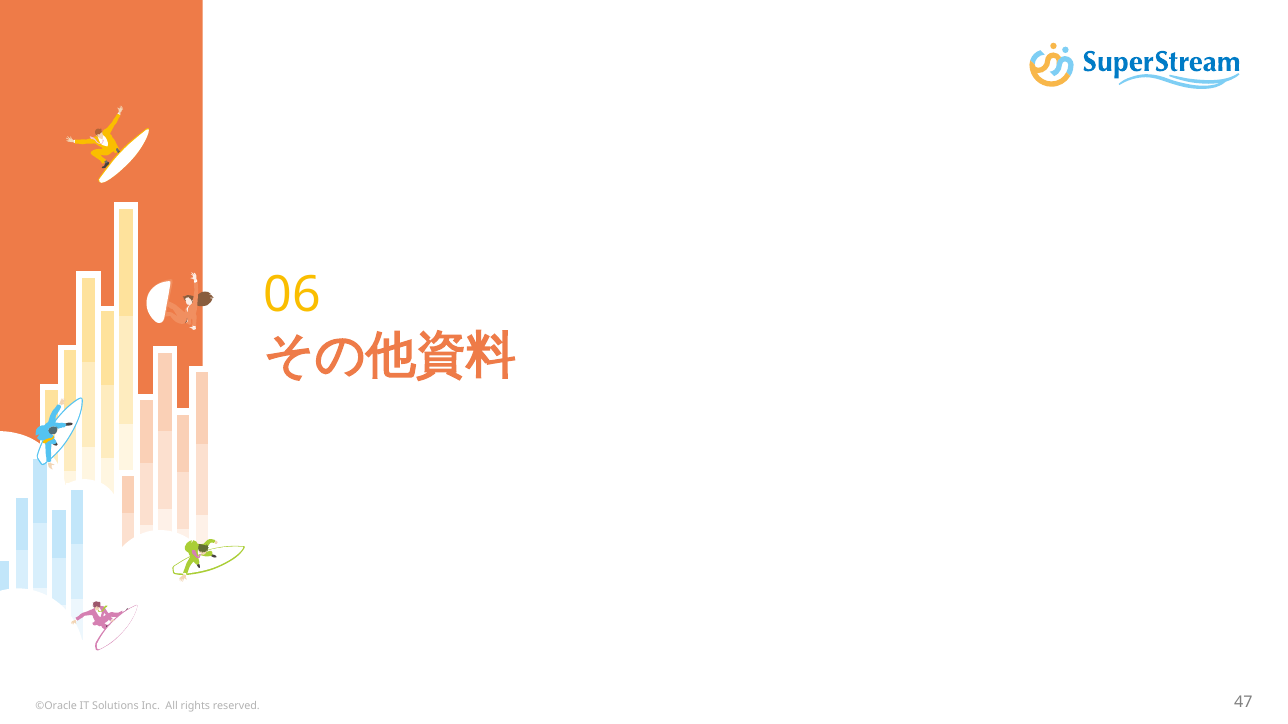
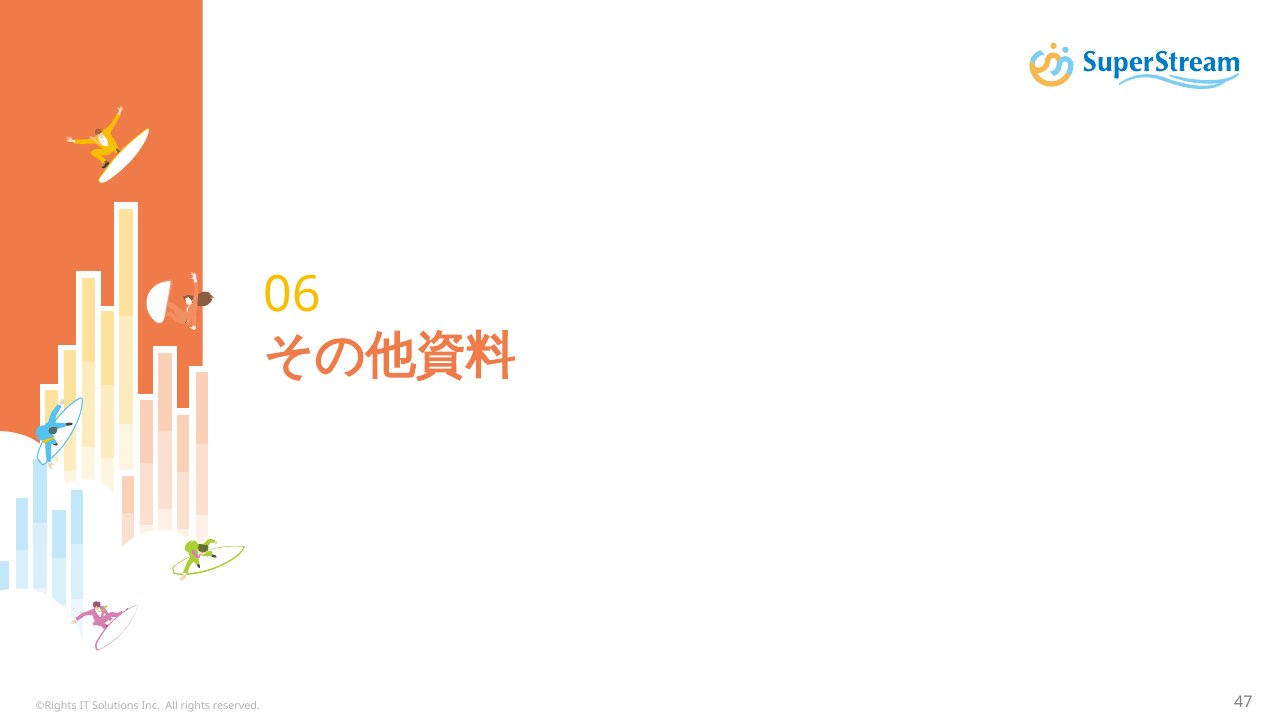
©Oracle: ©Oracle -> ©Rights
